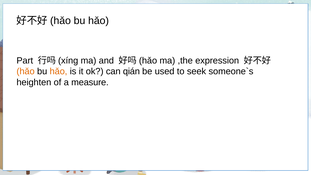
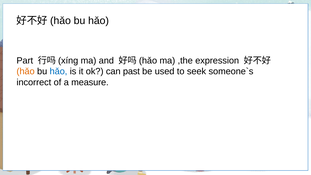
hǎo at (58, 71) colour: orange -> blue
qián: qián -> past
heighten: heighten -> incorrect
